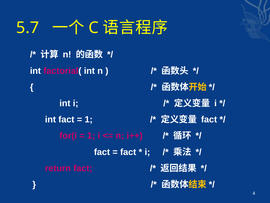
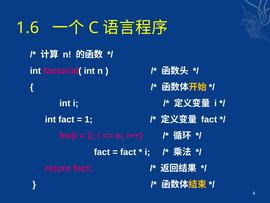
5.7: 5.7 -> 1.6
